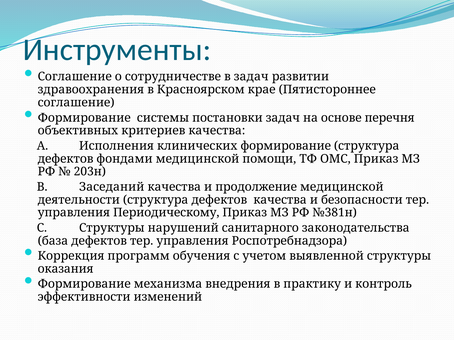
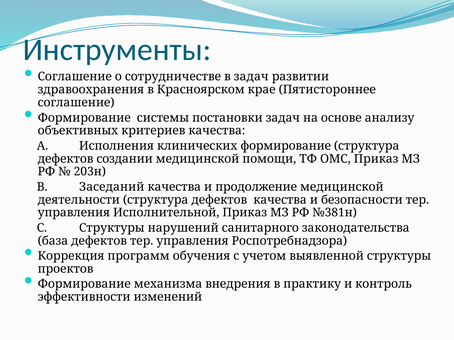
перечня: перечня -> анализу
фондами: фондами -> создании
Периодическому: Периодическому -> Исполнительной
оказания: оказания -> проектов
